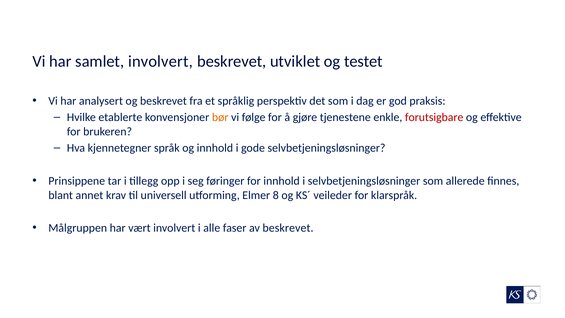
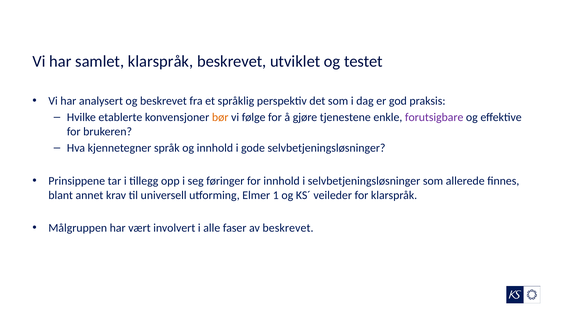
samlet involvert: involvert -> klarspråk
forutsigbare colour: red -> purple
8: 8 -> 1
